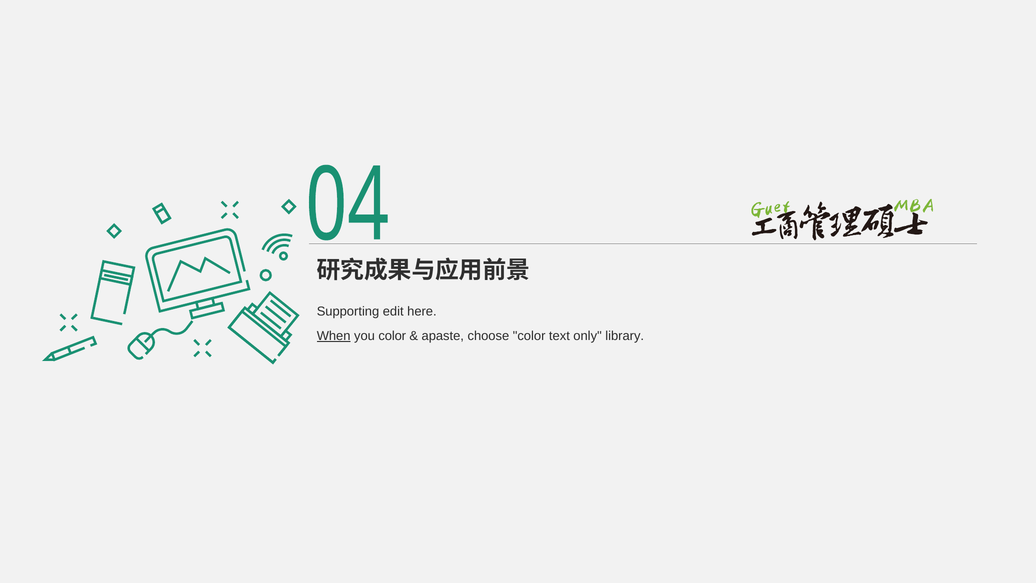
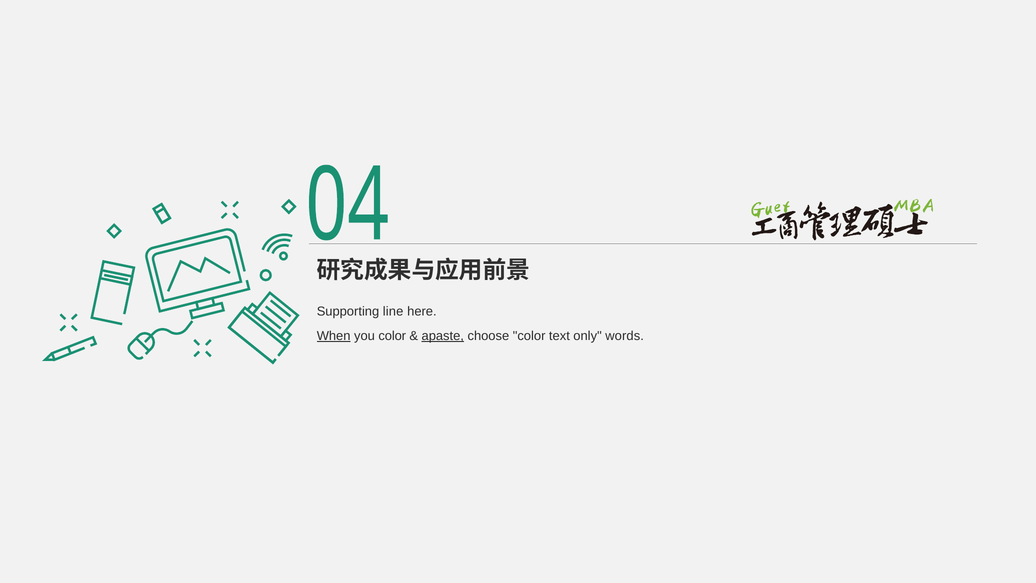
edit: edit -> line
apaste underline: none -> present
library: library -> words
